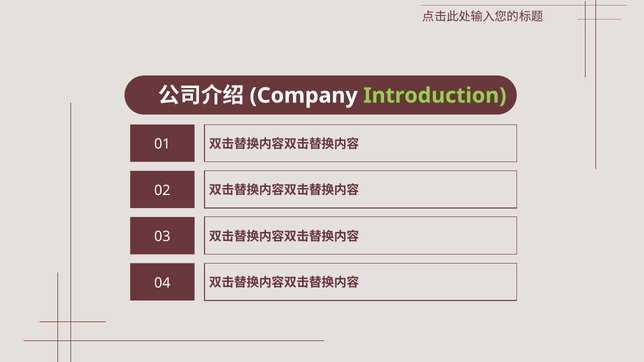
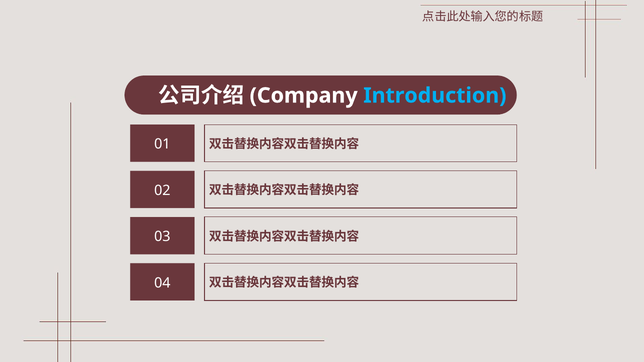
Introduction colour: light green -> light blue
